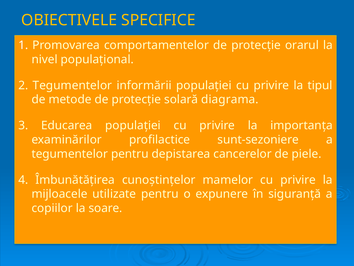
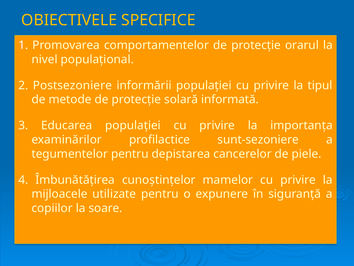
2 Tegumentelor: Tegumentelor -> Postsezoniere
diagrama: diagrama -> informată
